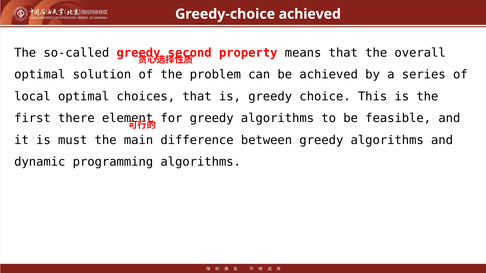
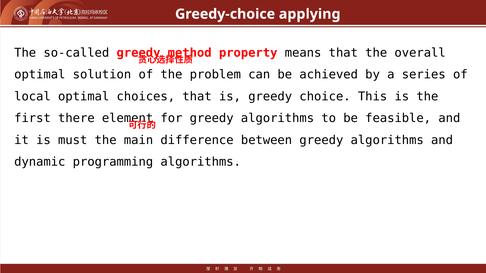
Greedy-choice achieved: achieved -> applying
second: second -> method
